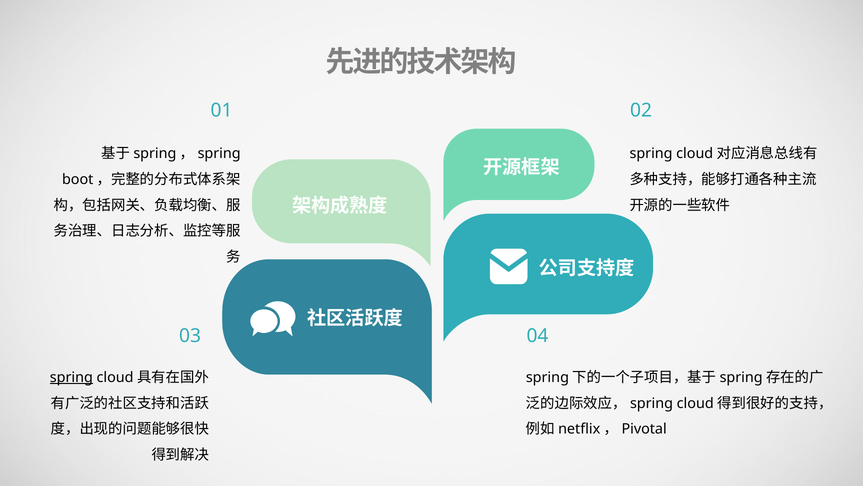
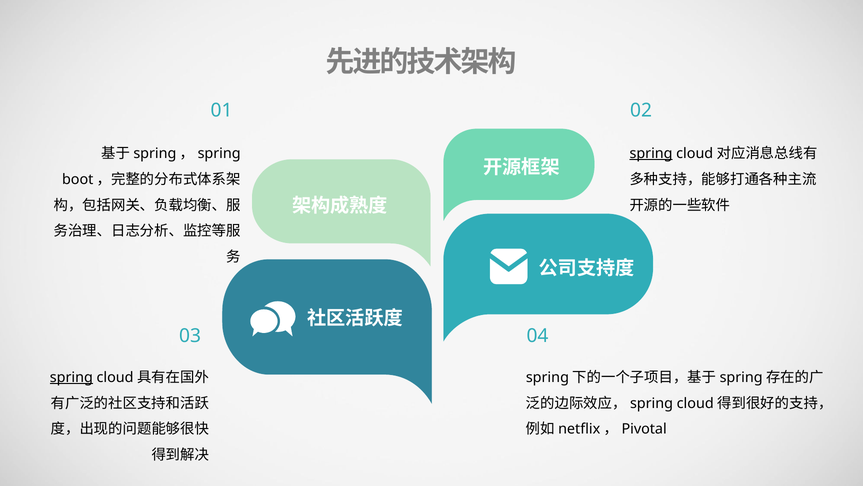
spring at (651, 153) underline: none -> present
